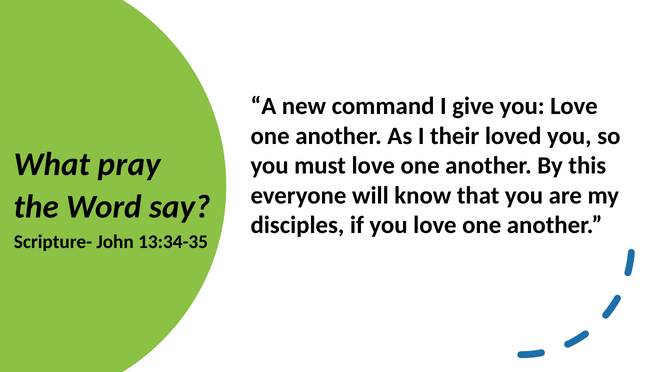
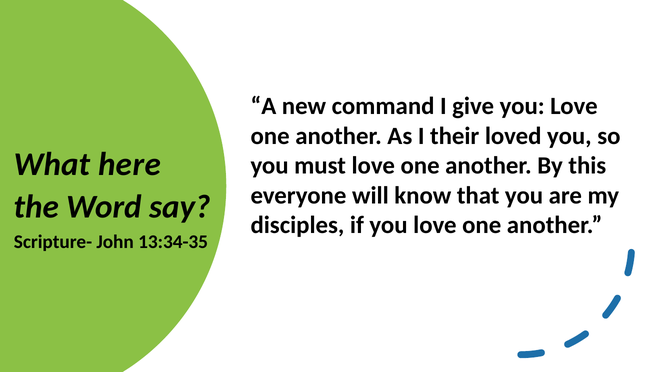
pray: pray -> here
